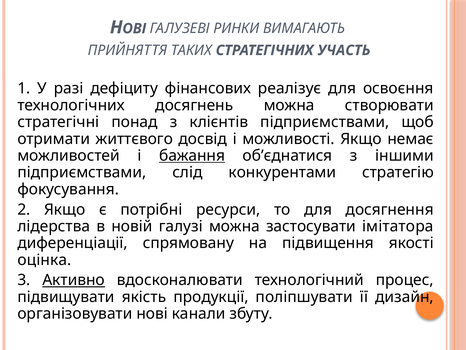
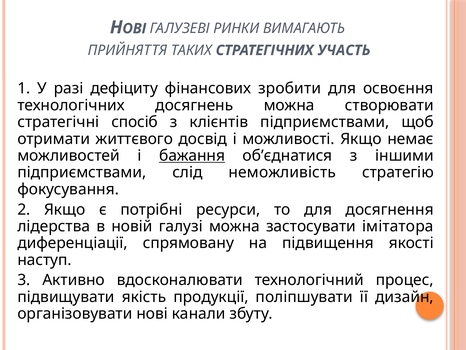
реалізує: реалізує -> зробити
понад: понад -> спосіб
конкурентами: конкурентами -> неможливість
оцінка: оцінка -> наступ
Активно underline: present -> none
